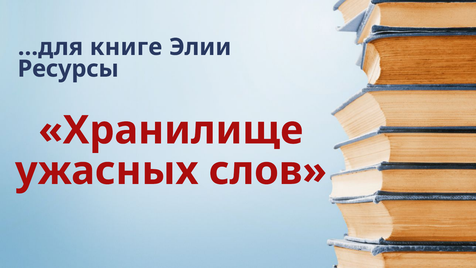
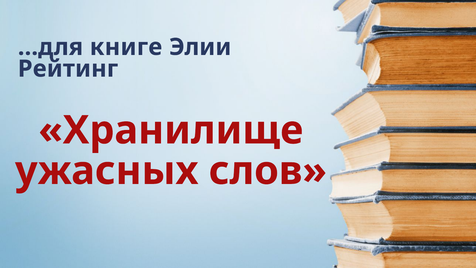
Ресурсы: Ресурсы -> Рейтинг
